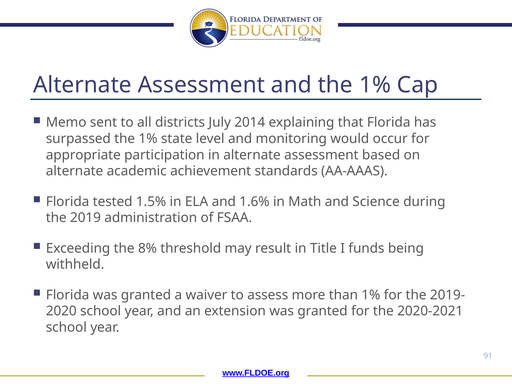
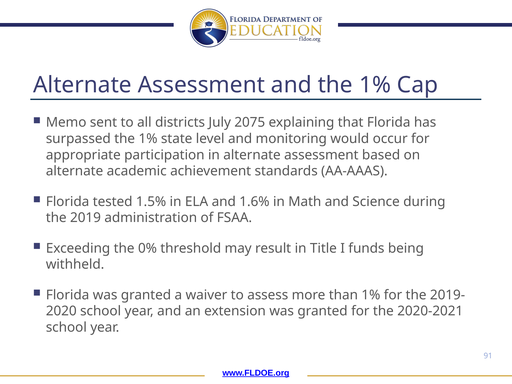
2014: 2014 -> 2075
8%: 8% -> 0%
